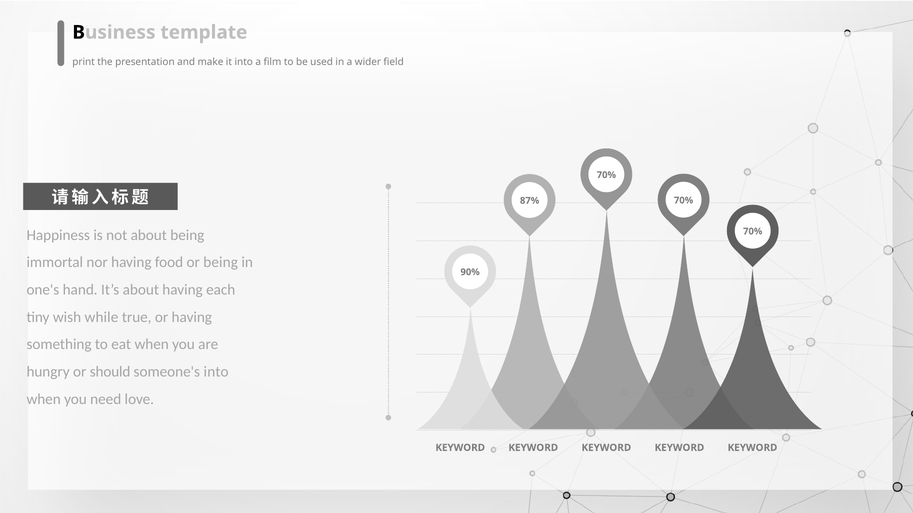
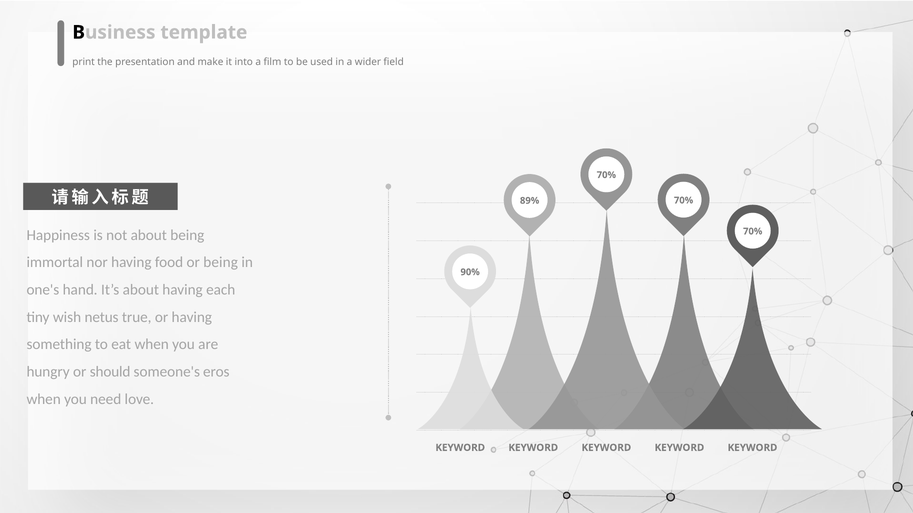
87%: 87% -> 89%
while: while -> netus
someone's into: into -> eros
